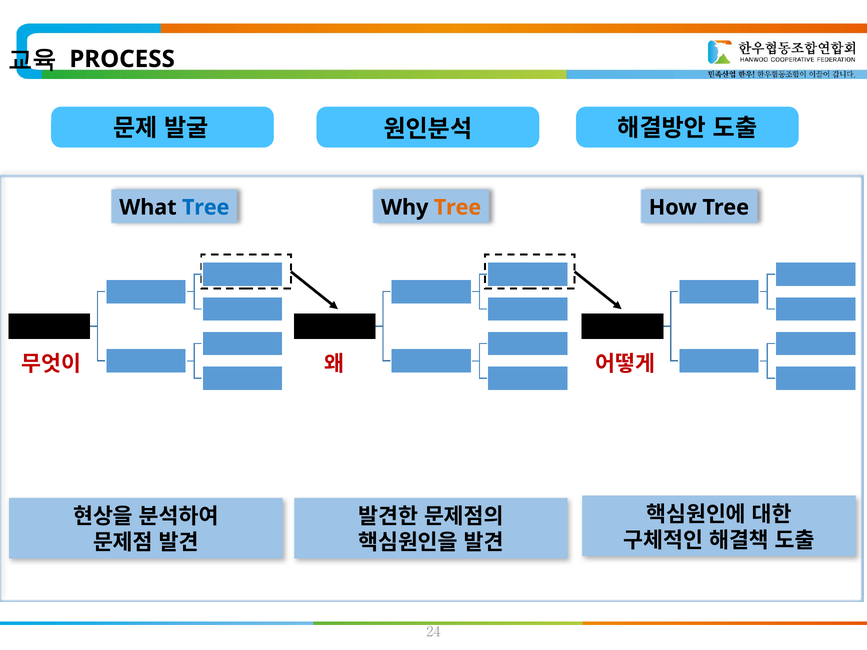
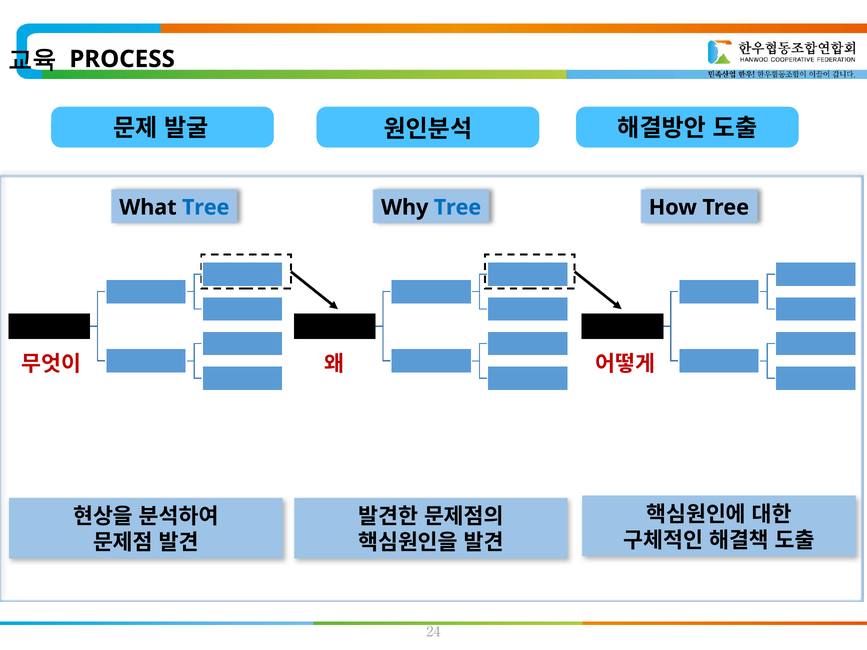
Tree at (457, 208) colour: orange -> blue
